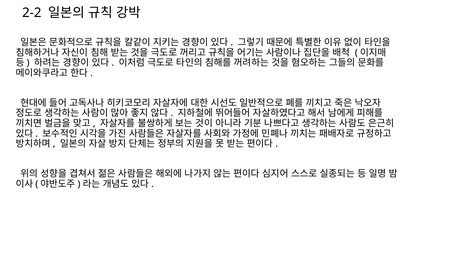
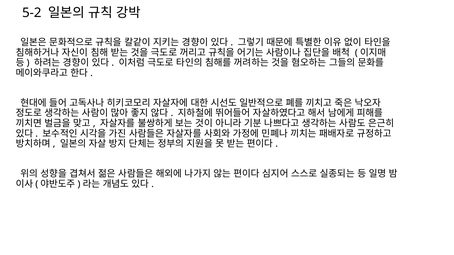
2-2: 2-2 -> 5-2
